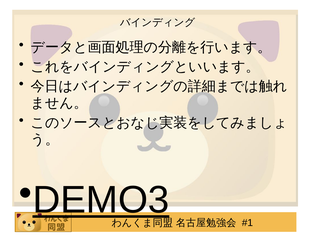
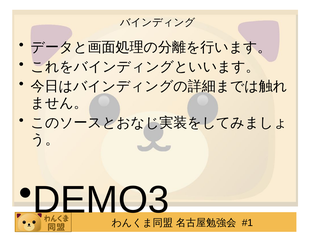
DEMO3 underline: present -> none
